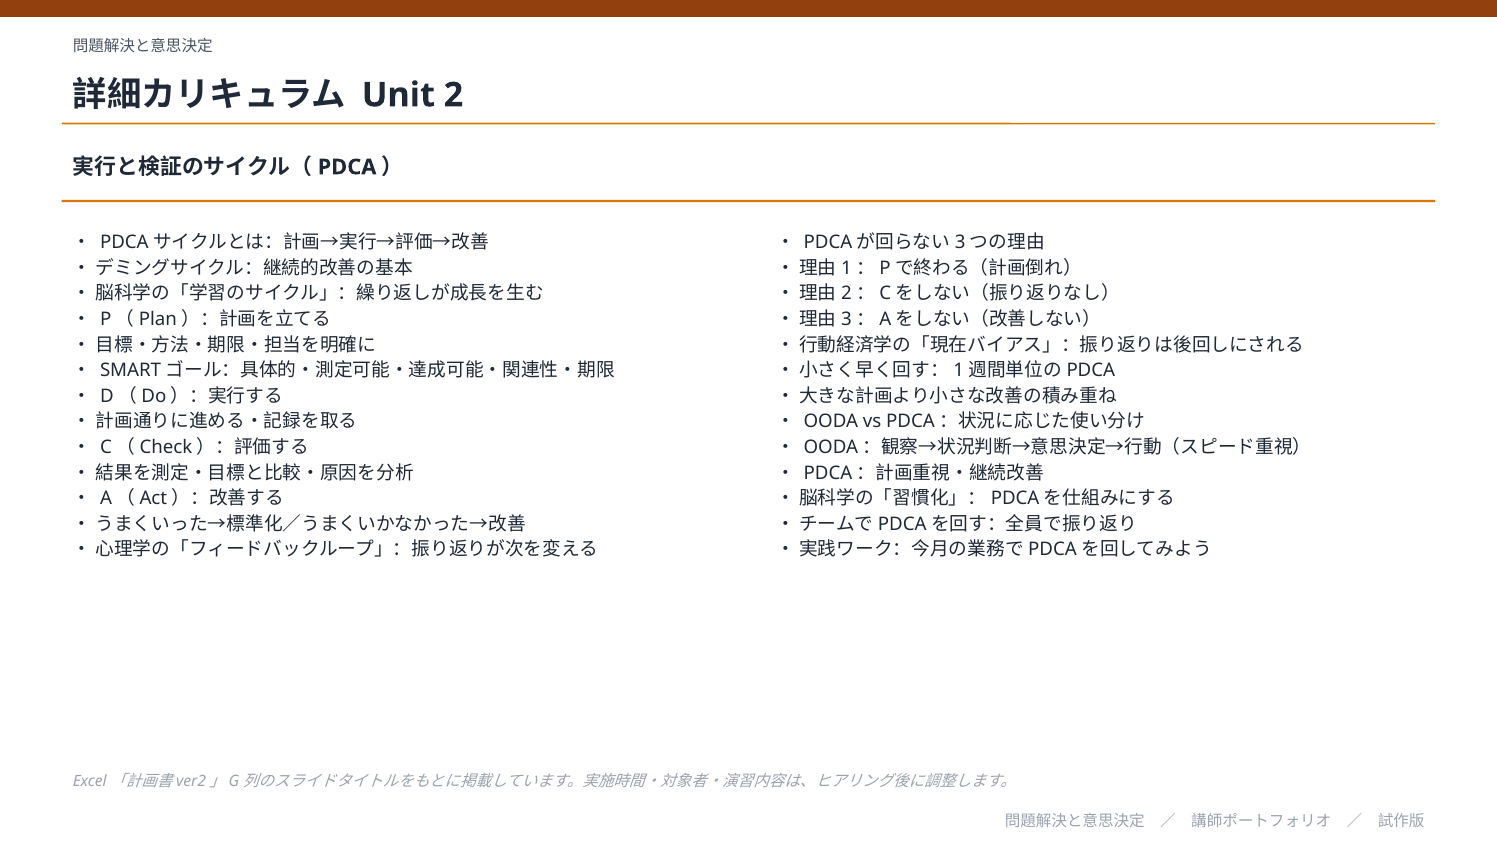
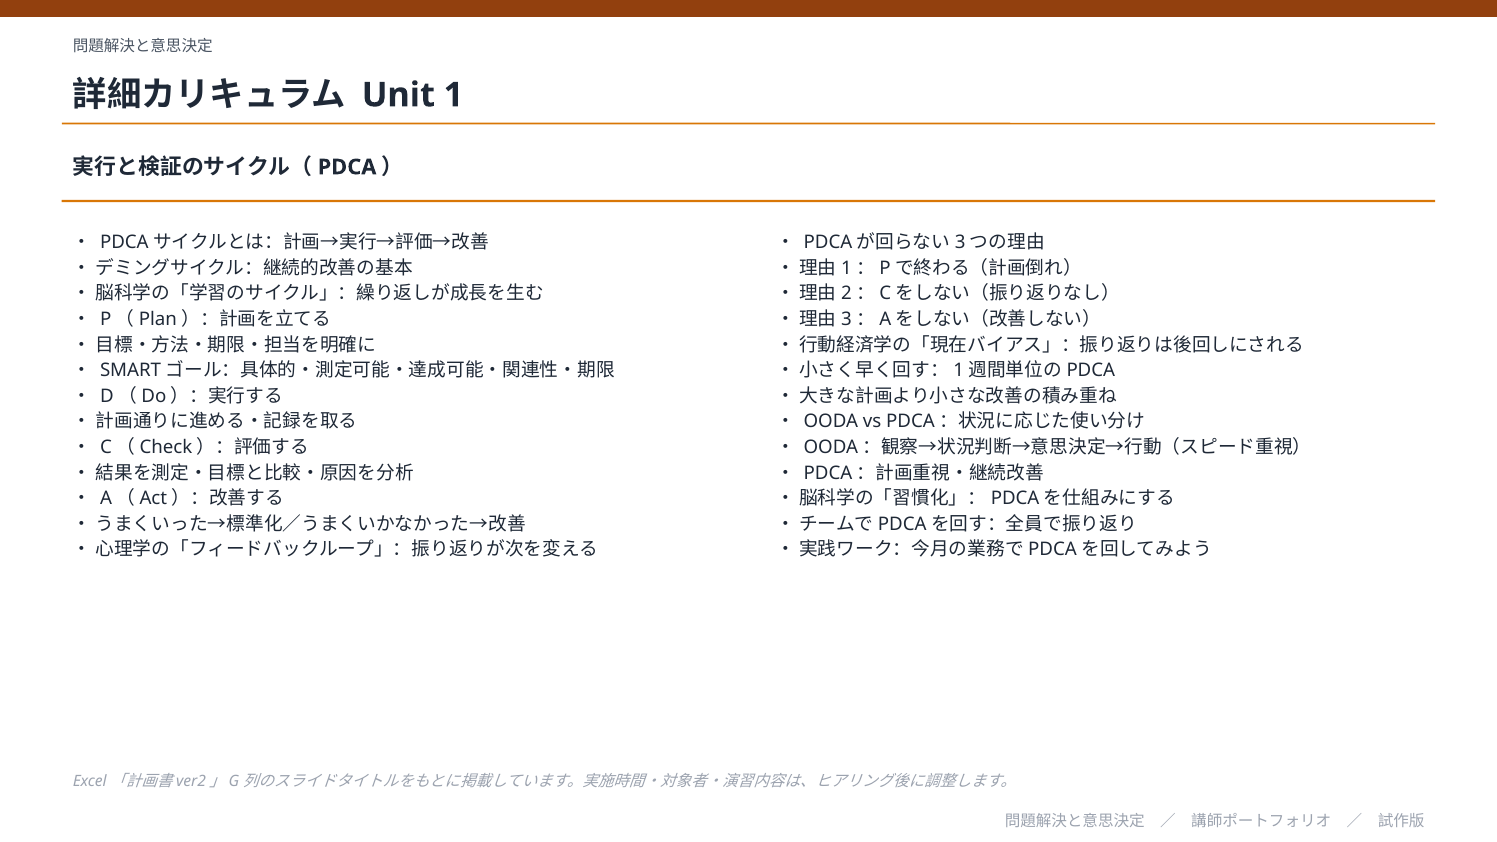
2: 2 -> 1
